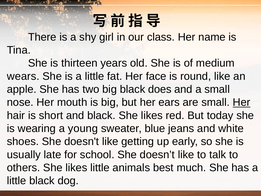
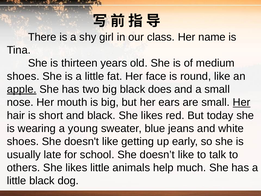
wears at (23, 76): wears -> shoes
apple underline: none -> present
best: best -> help
